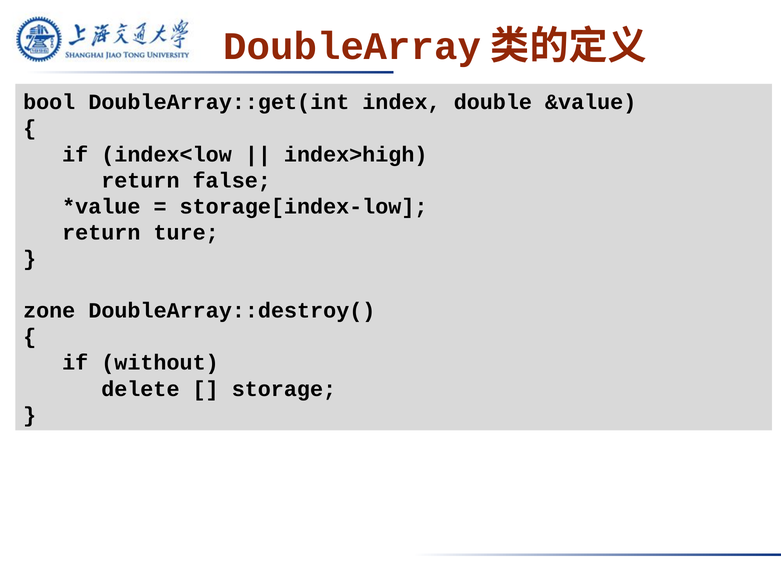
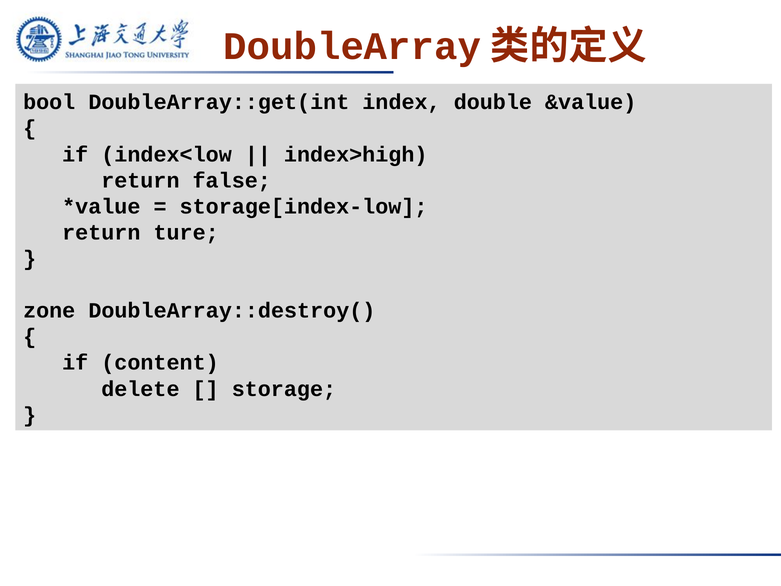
without: without -> content
